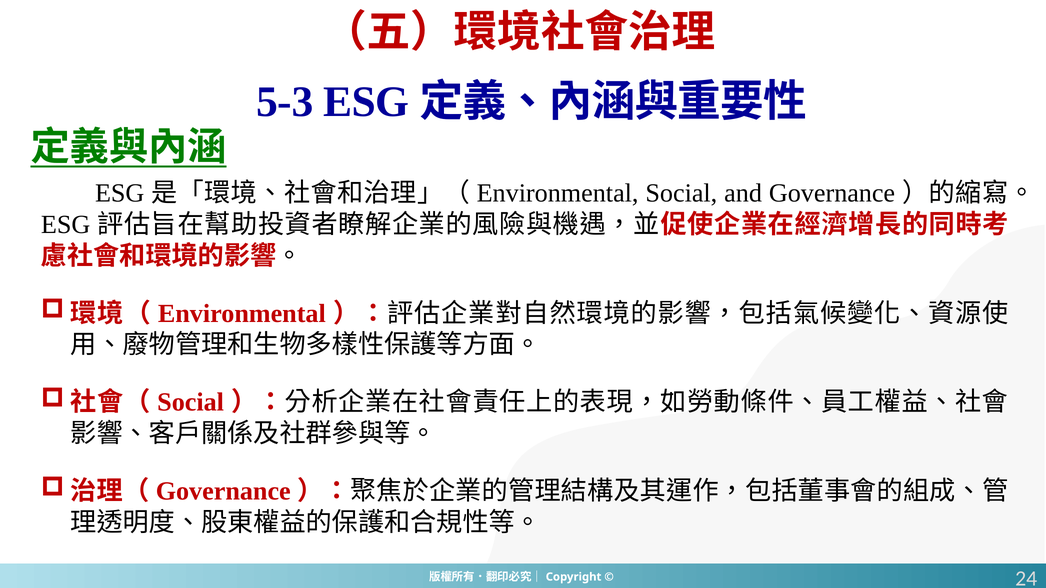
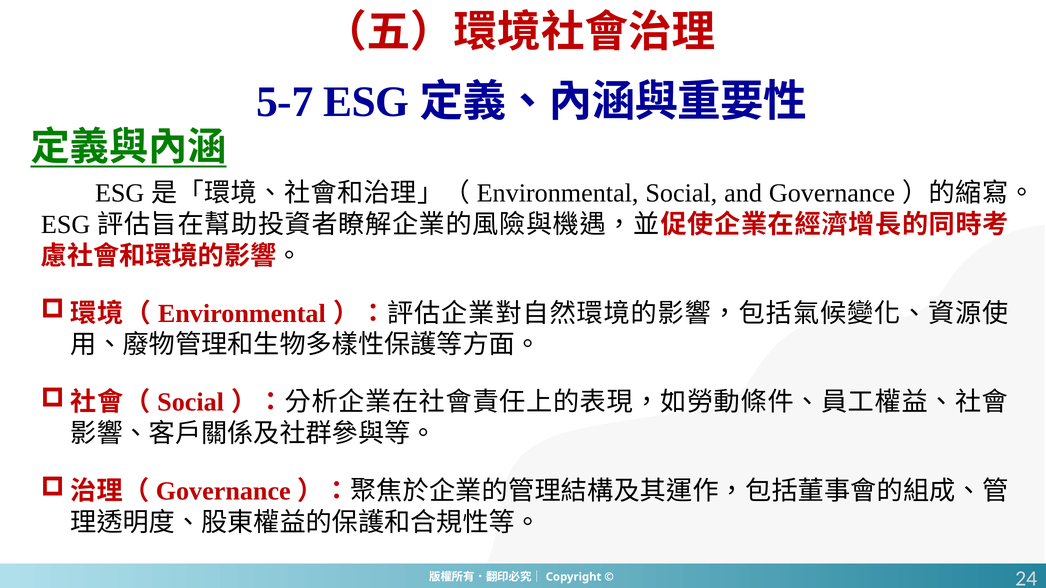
5-3: 5-3 -> 5-7
